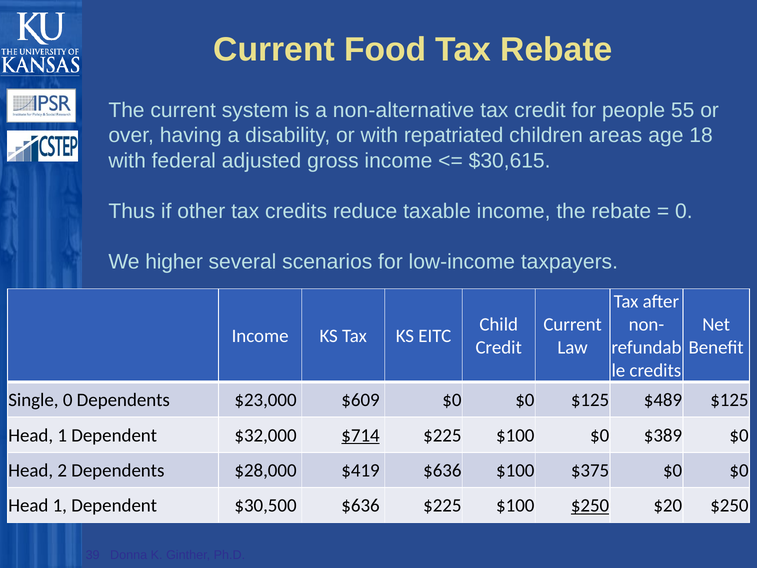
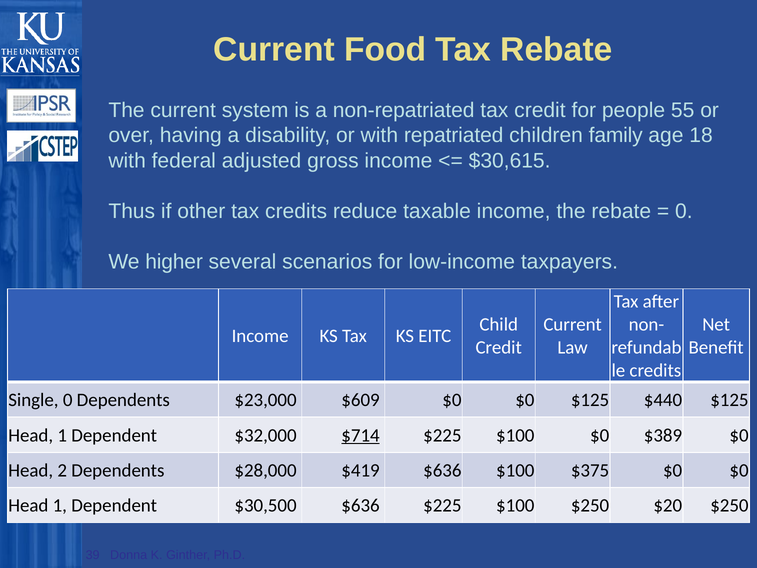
non-alternative: non-alternative -> non-repatriated
areas: areas -> family
$489: $489 -> $440
$250 at (590, 506) underline: present -> none
